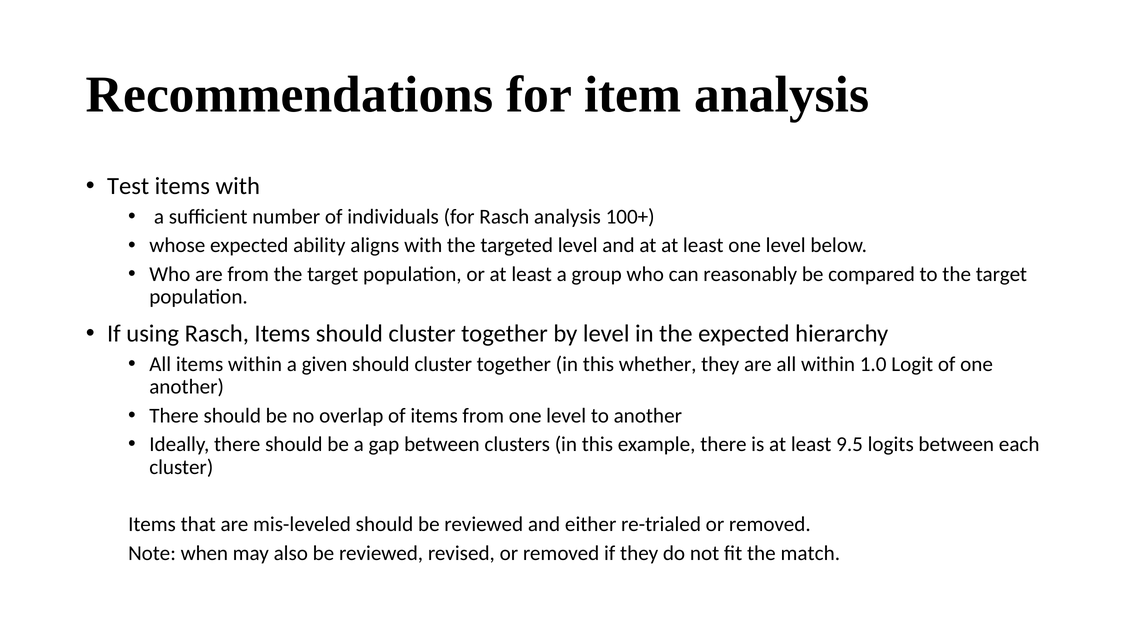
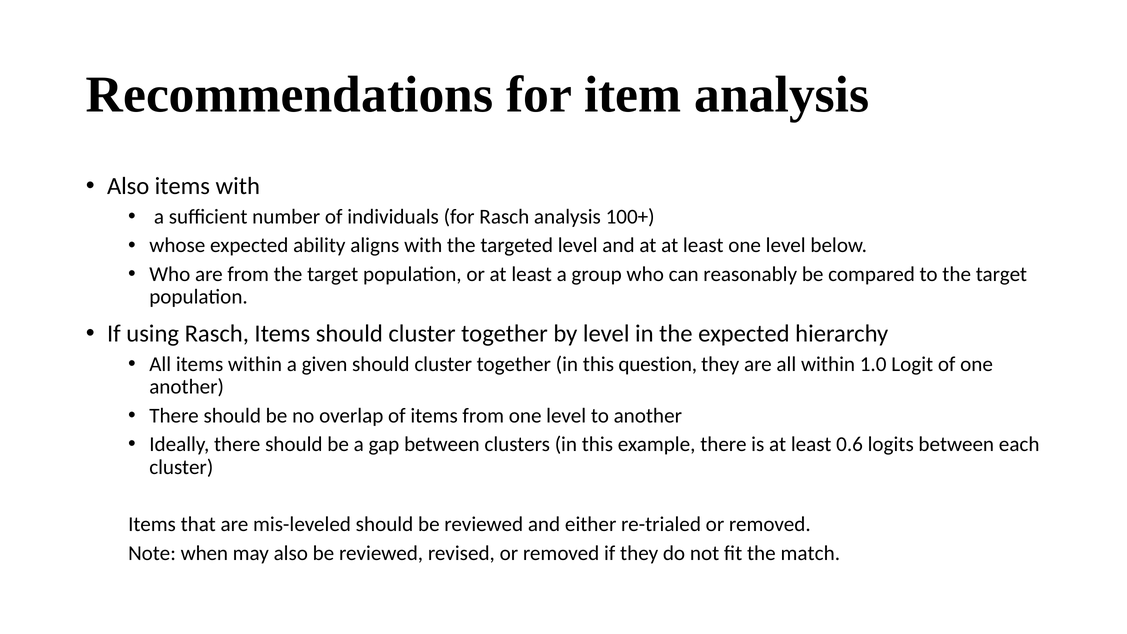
Test at (128, 186): Test -> Also
whether: whether -> question
9.5: 9.5 -> 0.6
